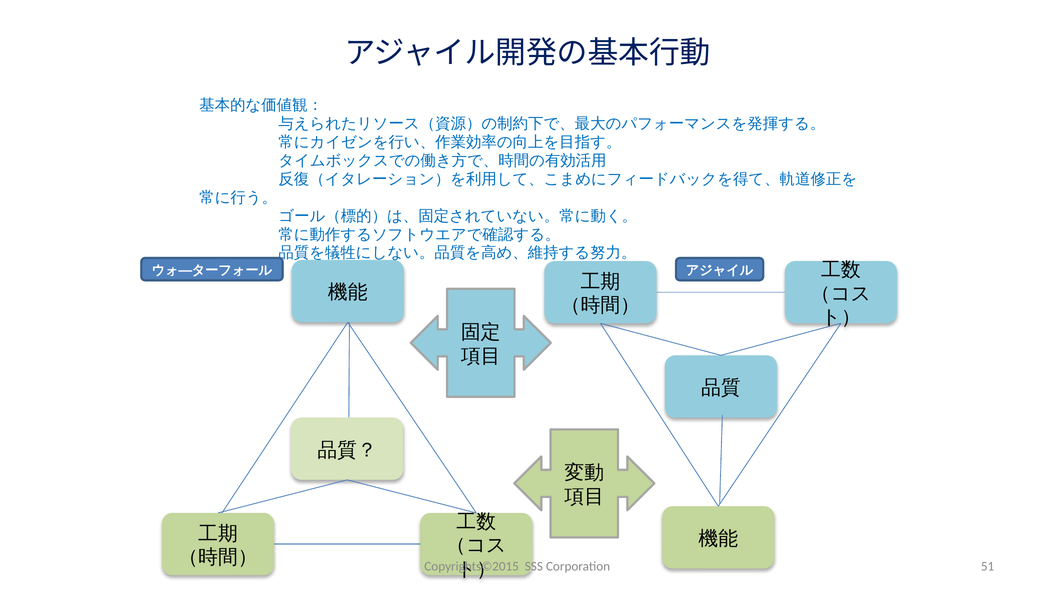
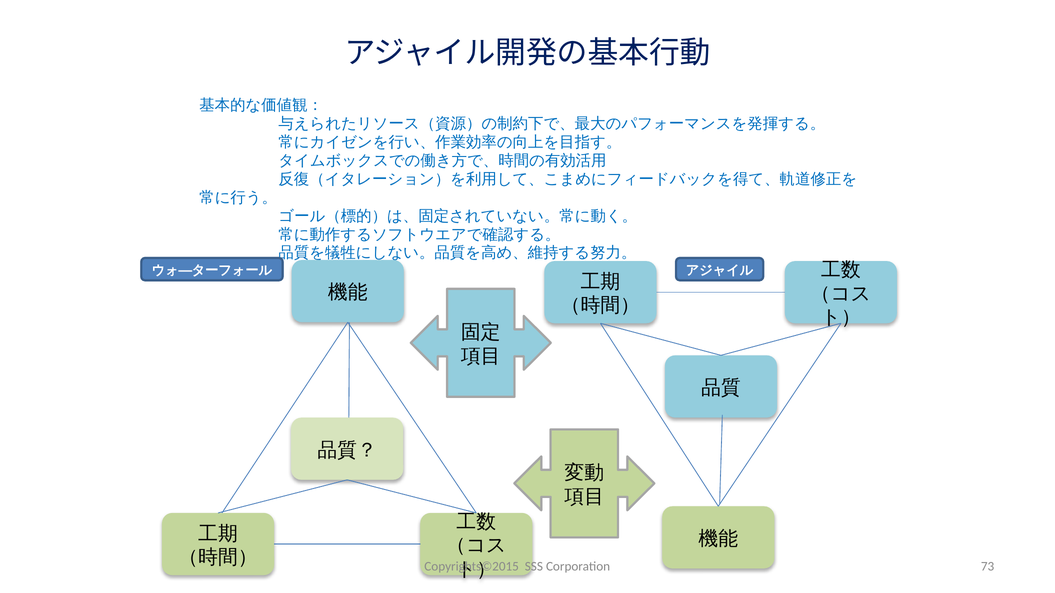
51: 51 -> 73
